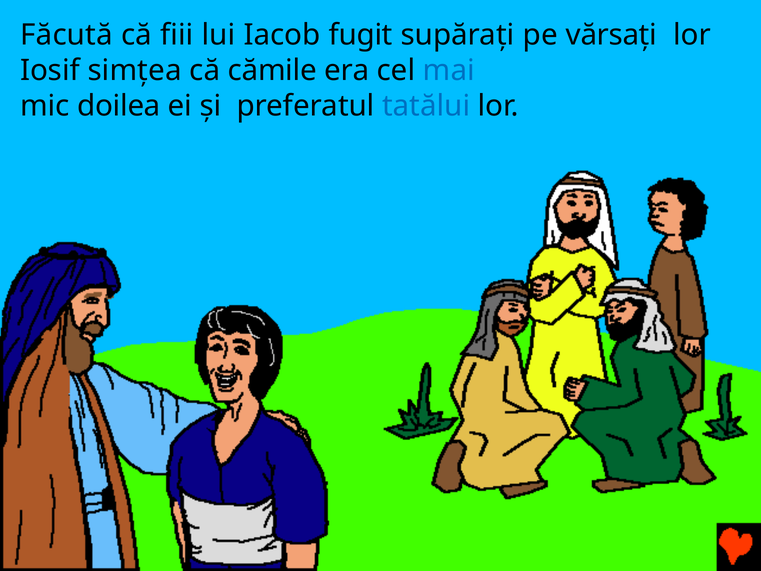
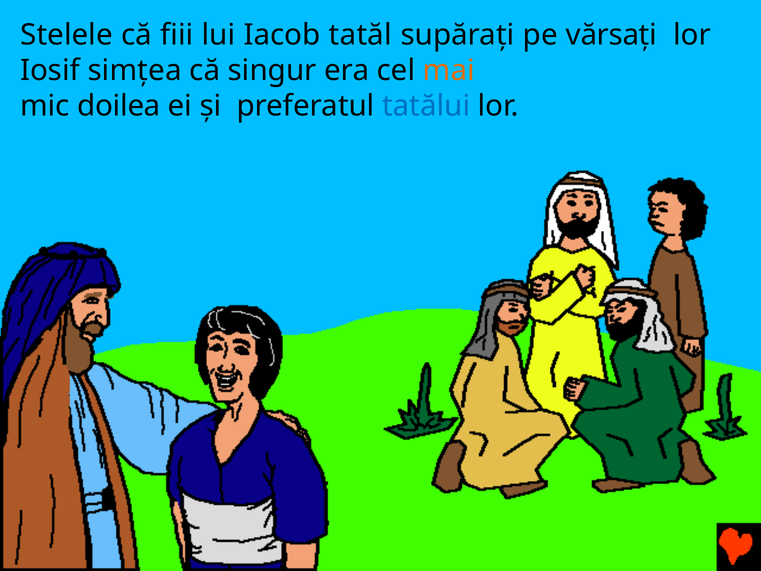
Făcută: Făcută -> Stelele
fugit: fugit -> tatăl
cămile: cămile -> singur
mai colour: blue -> orange
